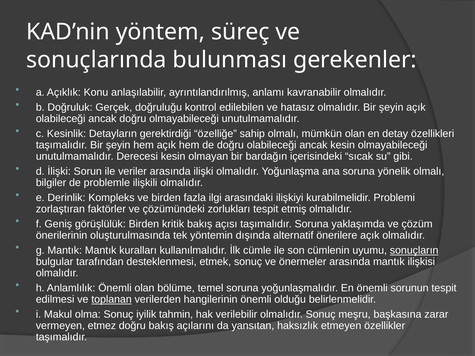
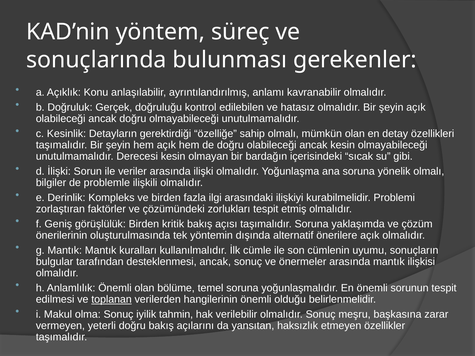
sonuçların underline: present -> none
desteklenmesi etmek: etmek -> ancak
etmez: etmez -> yeterli
